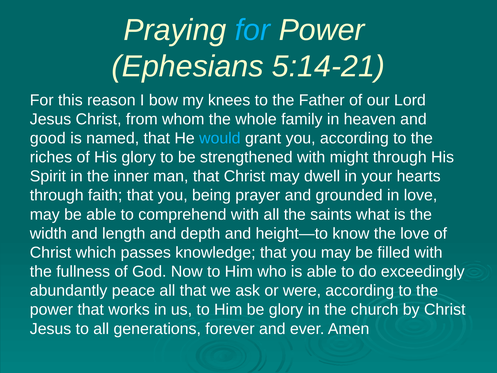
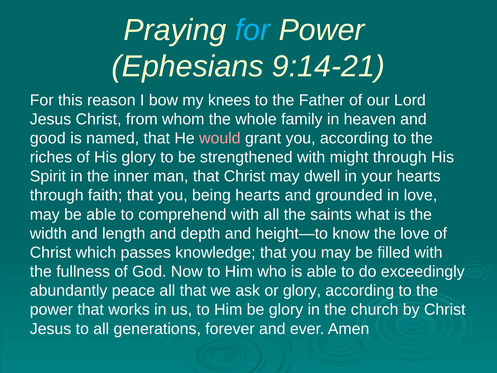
5:14-21: 5:14-21 -> 9:14-21
would colour: light blue -> pink
being prayer: prayer -> hearts
or were: were -> glory
